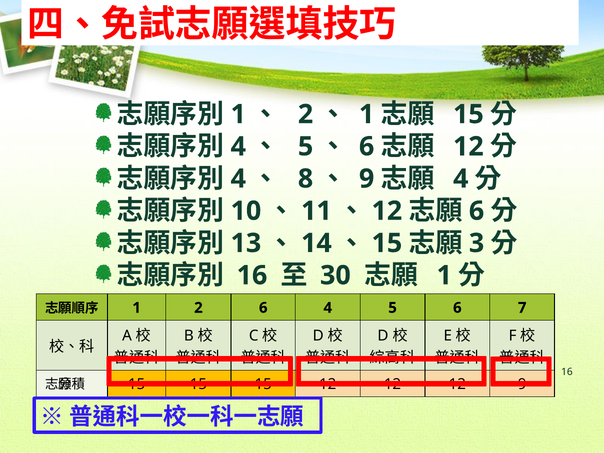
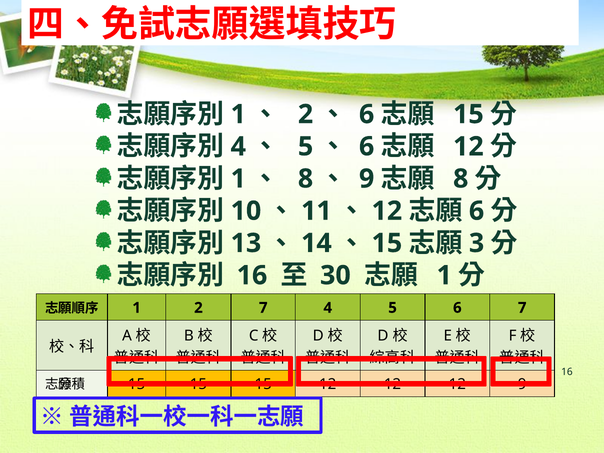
1 at (367, 114): 1 -> 6
4 at (238, 179): 4 -> 1
4 at (461, 179): 4 -> 8
2 6: 6 -> 7
